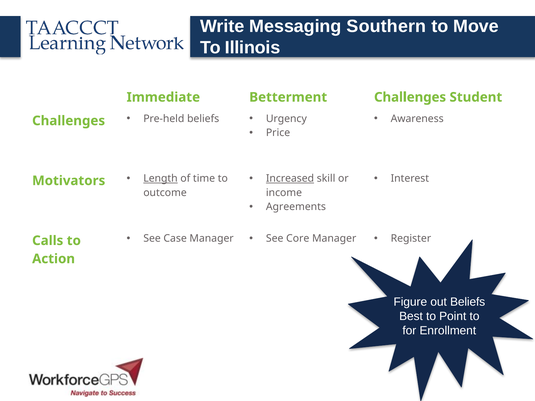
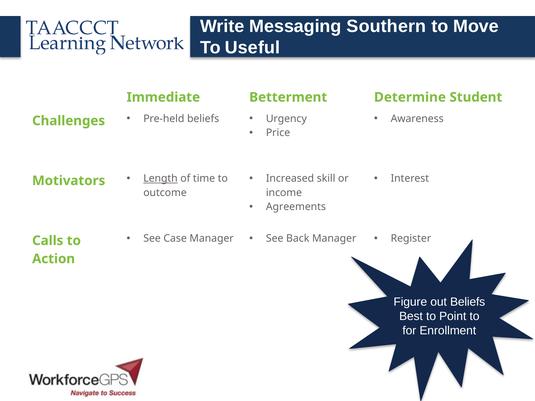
Illinois: Illinois -> Useful
Betterment Challenges: Challenges -> Determine
Increased underline: present -> none
Core: Core -> Back
